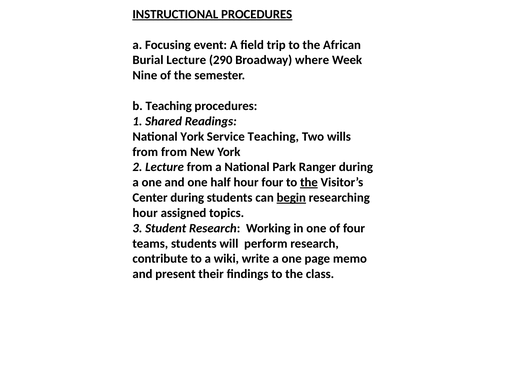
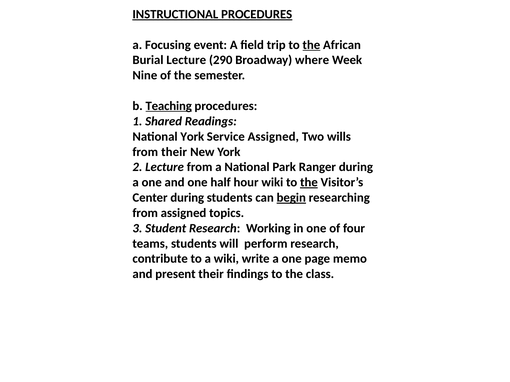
the at (311, 45) underline: none -> present
Teaching at (169, 106) underline: none -> present
Service Teaching: Teaching -> Assigned
from from: from -> their
hour four: four -> wiki
hour at (145, 213): hour -> from
